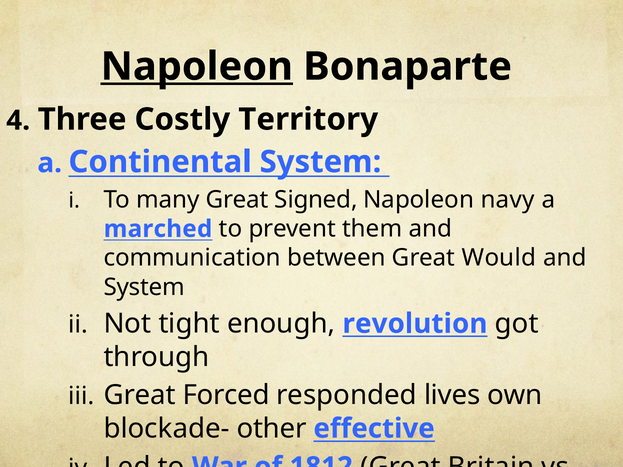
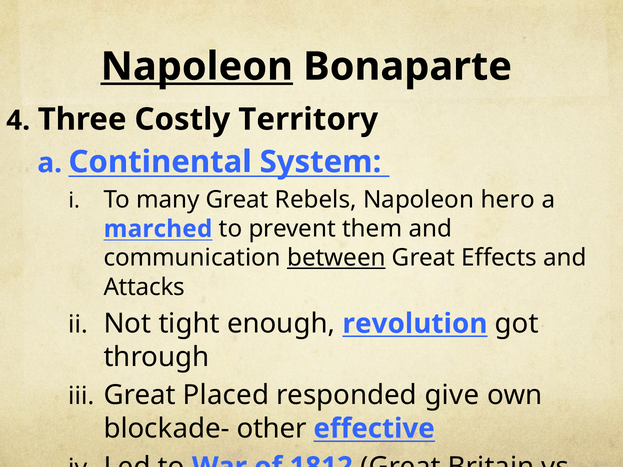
Signed: Signed -> Rebels
navy: navy -> hero
between underline: none -> present
Would: Would -> Effects
System at (144, 287): System -> Attacks
Forced: Forced -> Placed
lives: lives -> give
